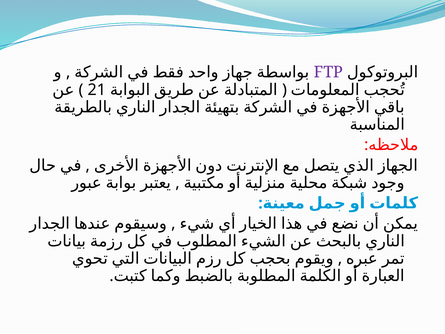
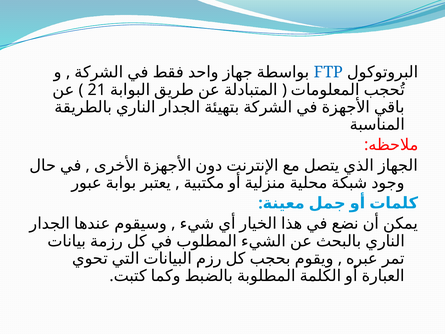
FTP colour: purple -> blue
